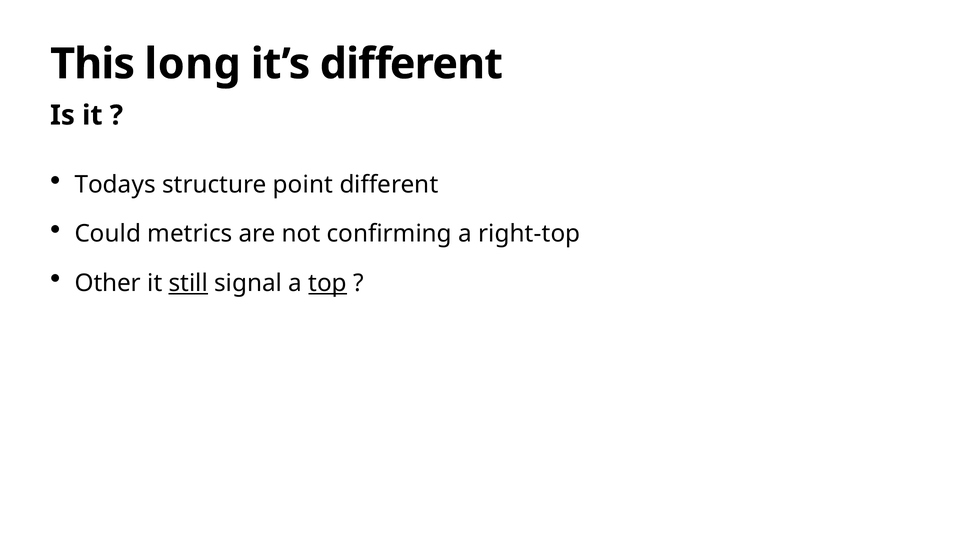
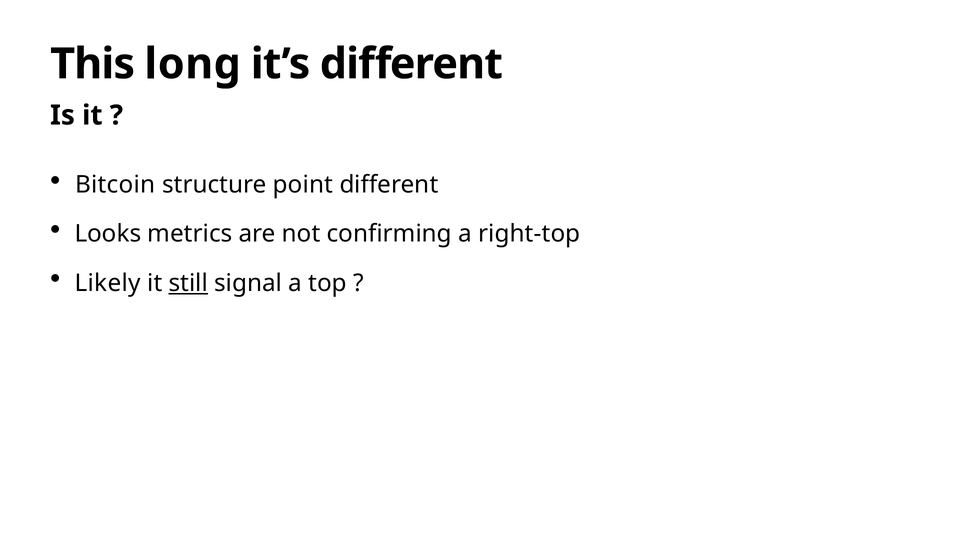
Todays: Todays -> Bitcoin
Could: Could -> Looks
Other: Other -> Likely
top underline: present -> none
